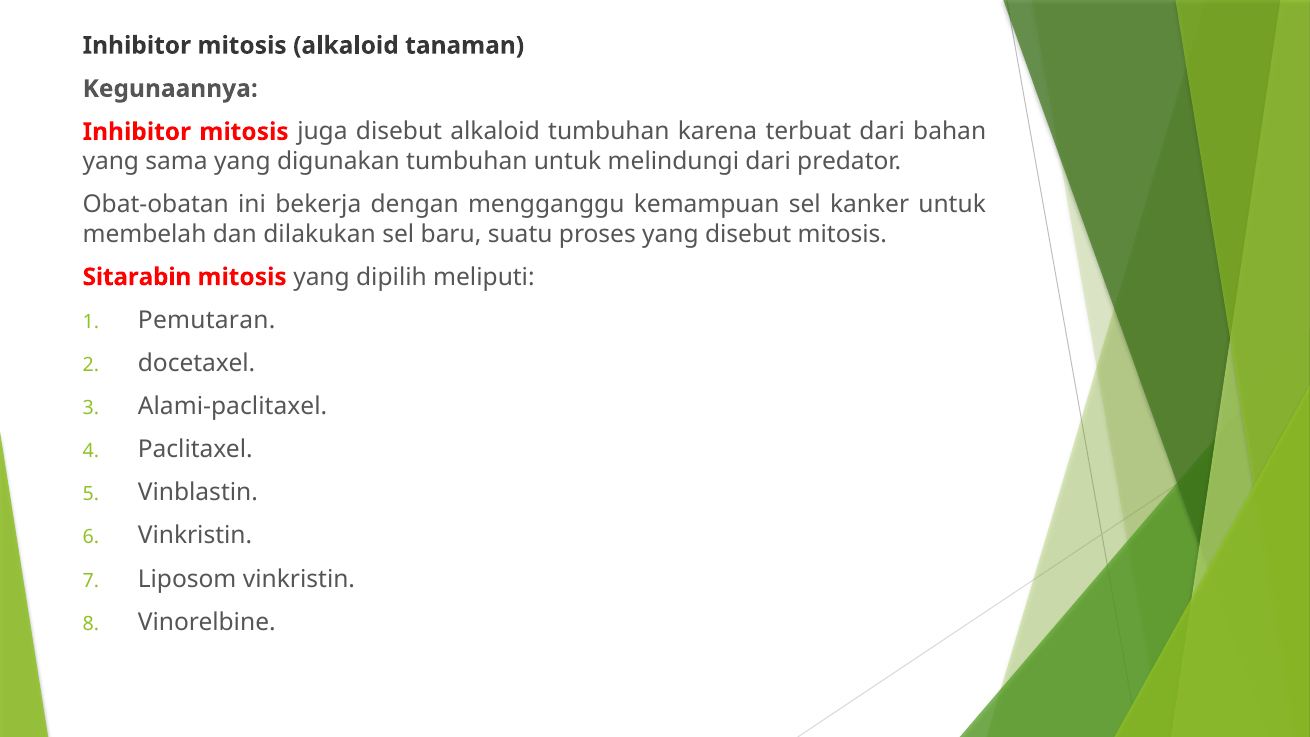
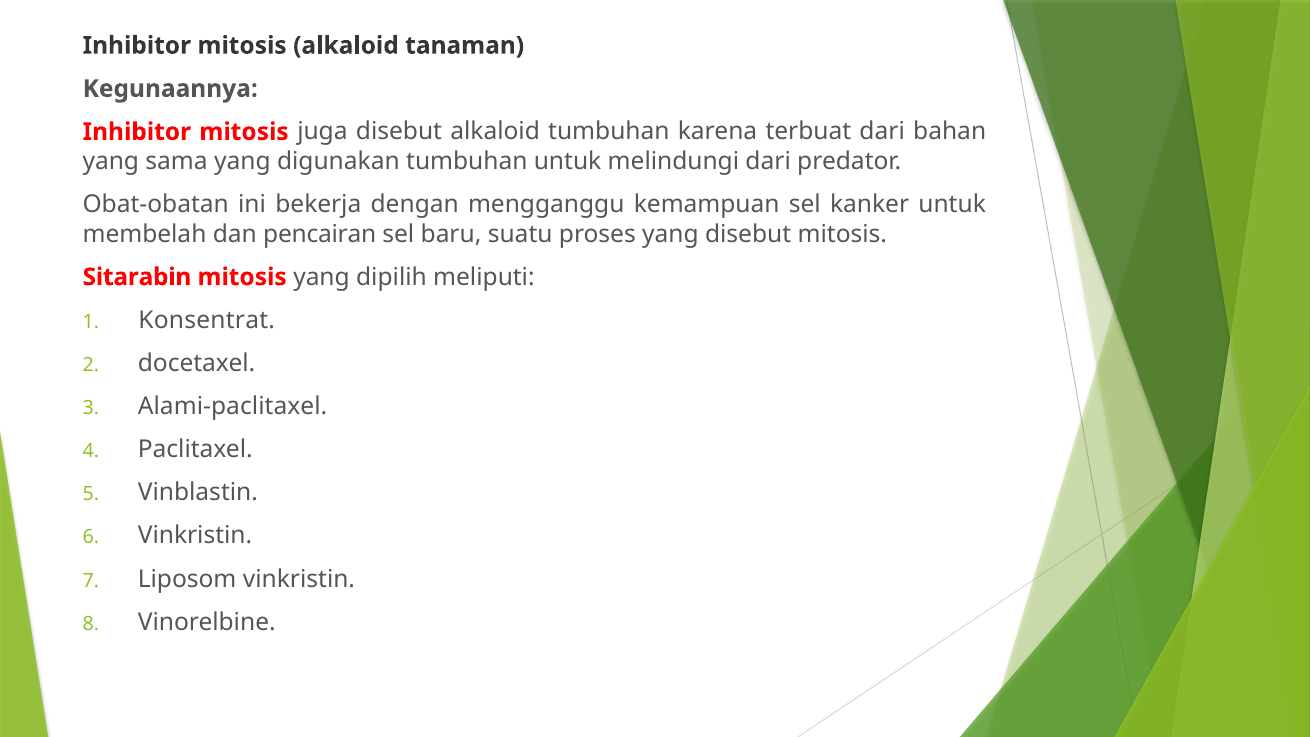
dilakukan: dilakukan -> pencairan
Pemutaran: Pemutaran -> Konsentrat
